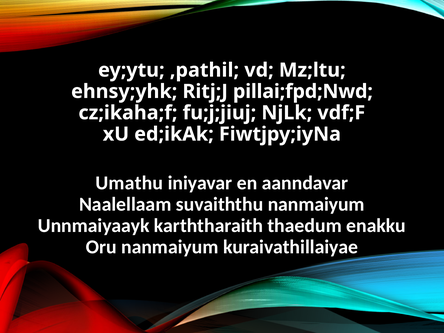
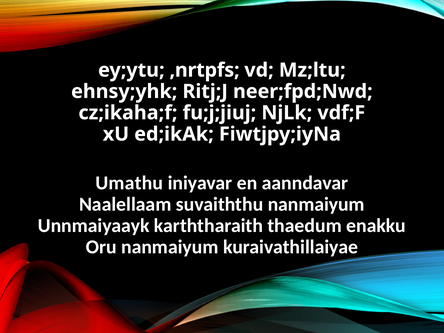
,pathil: ,pathil -> ,nrtpfs
pillai;fpd;Nwd: pillai;fpd;Nwd -> neer;fpd;Nwd
